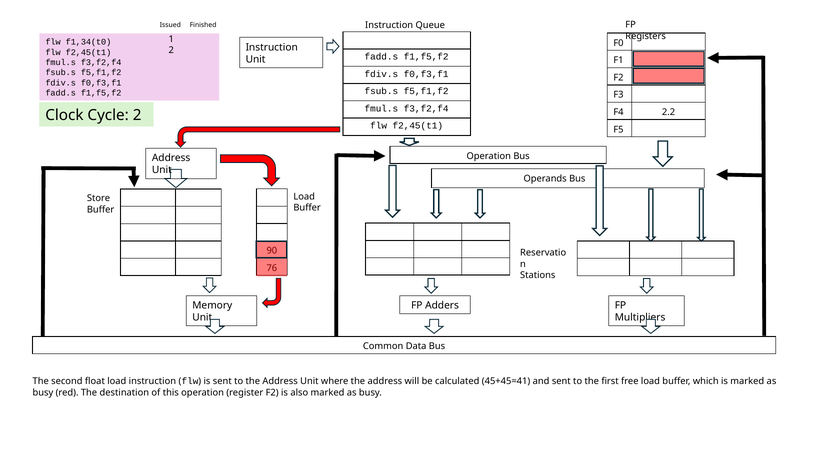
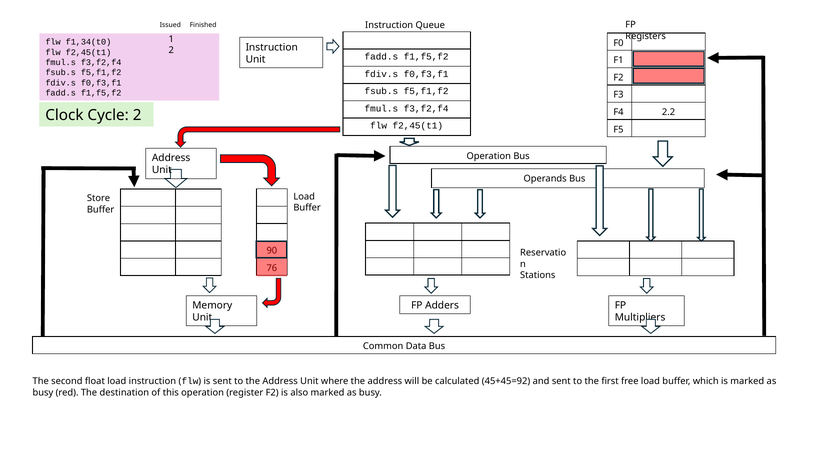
45+45=41: 45+45=41 -> 45+45=92
